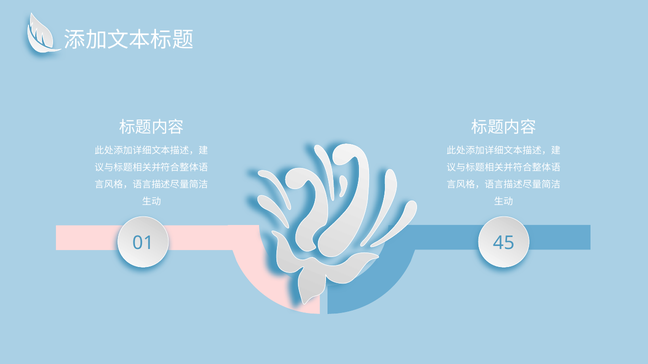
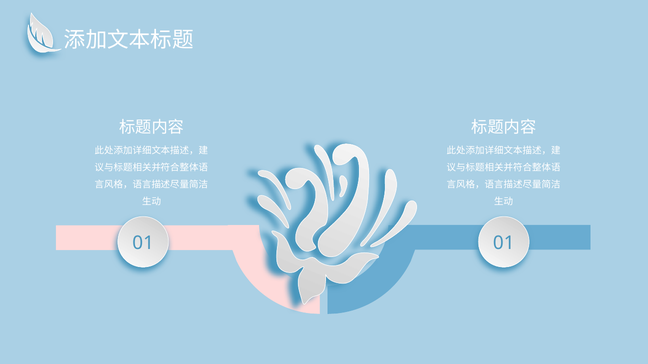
01 45: 45 -> 01
